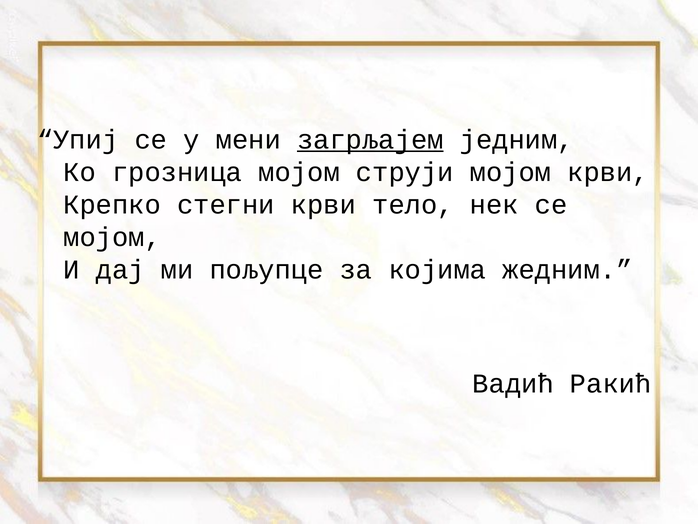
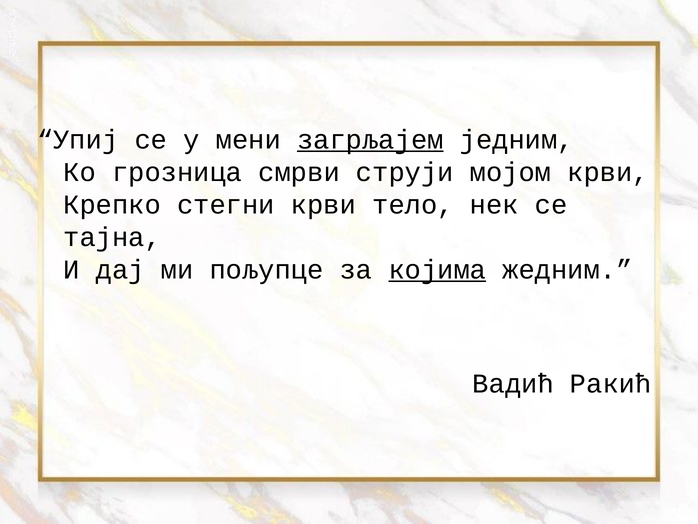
грозница мојом: мојом -> смрви
мојом at (112, 237): мојом -> тајна
којима underline: none -> present
